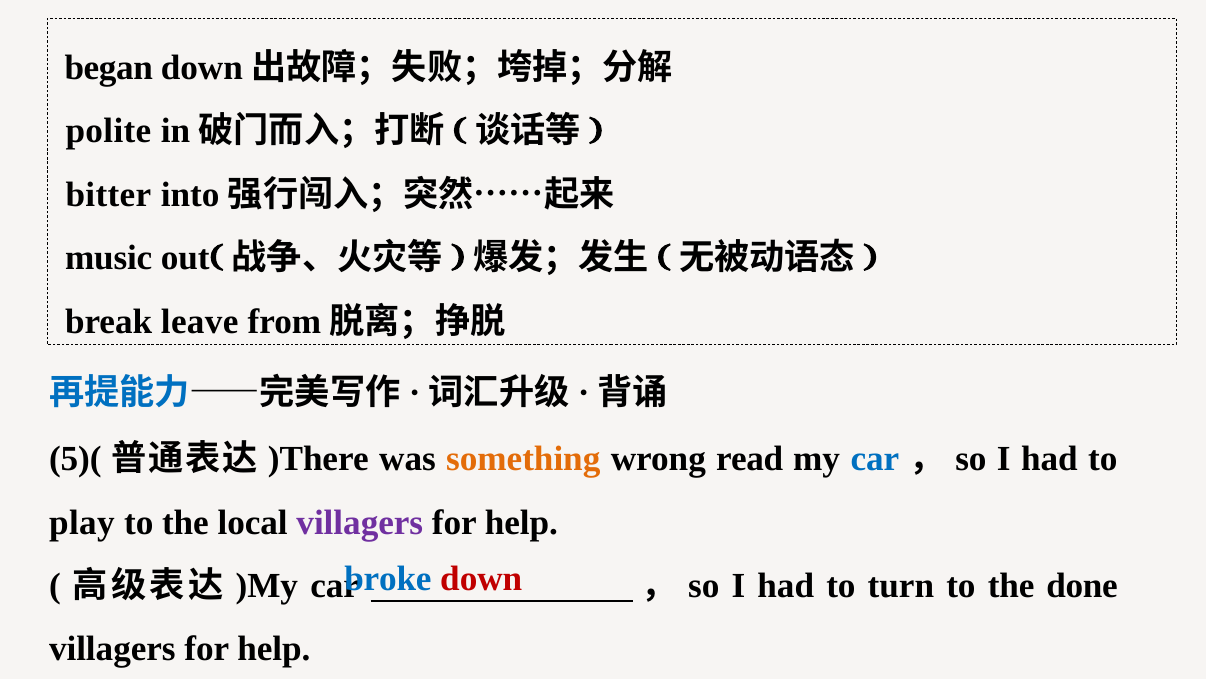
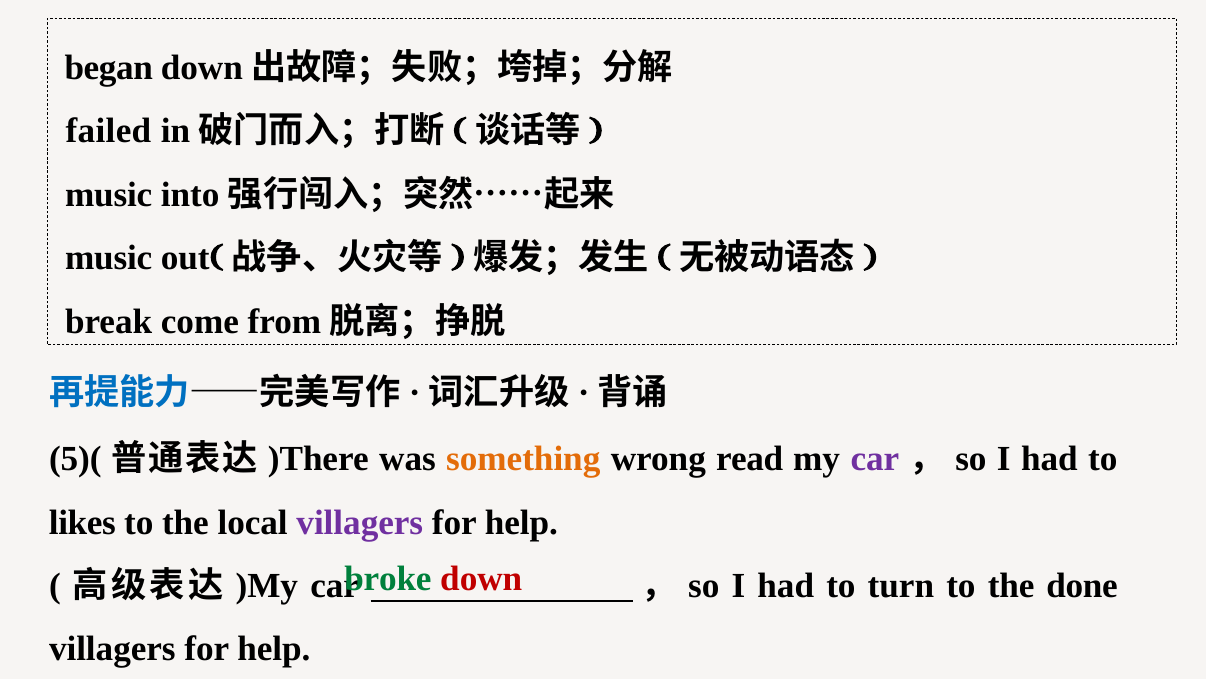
polite: polite -> failed
bitter at (108, 195): bitter -> music
leave: leave -> come
car at (875, 459) colour: blue -> purple
play: play -> likes
broke colour: blue -> green
